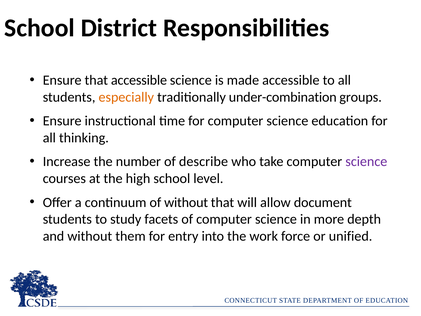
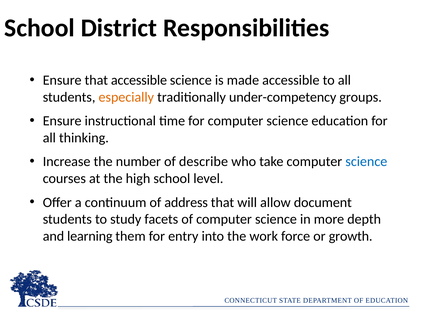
under-combination: under-combination -> under-competency
science at (366, 162) colour: purple -> blue
of without: without -> address
and without: without -> learning
unified: unified -> growth
